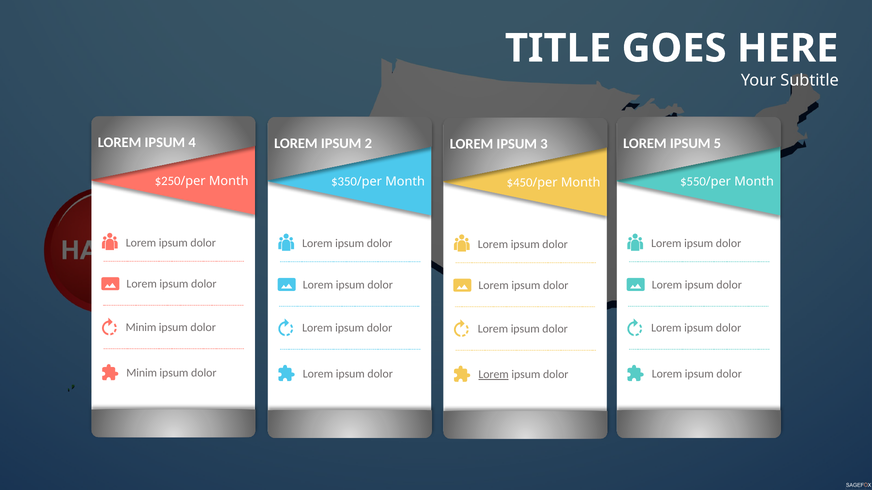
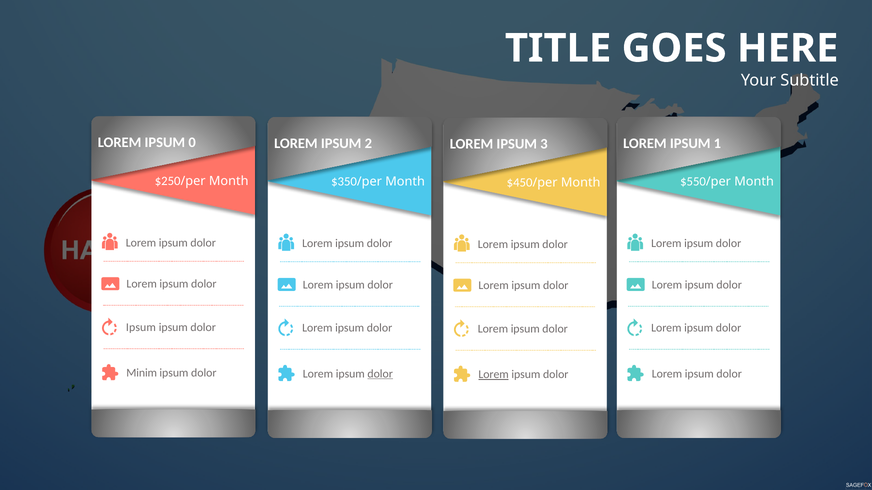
4: 4 -> 0
5: 5 -> 1
Minim at (141, 328): Minim -> Ipsum
dolor at (380, 374) underline: none -> present
